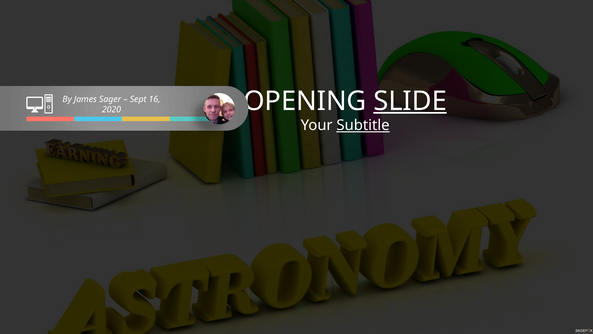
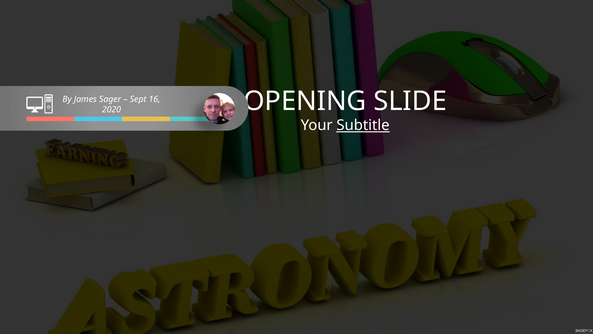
SLIDE underline: present -> none
